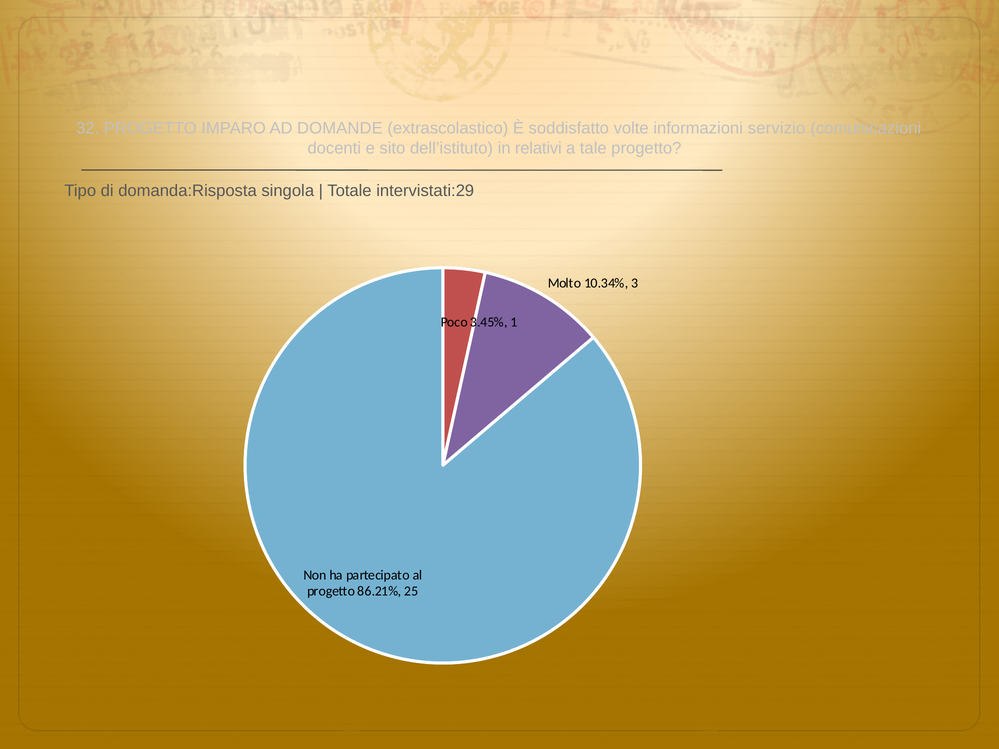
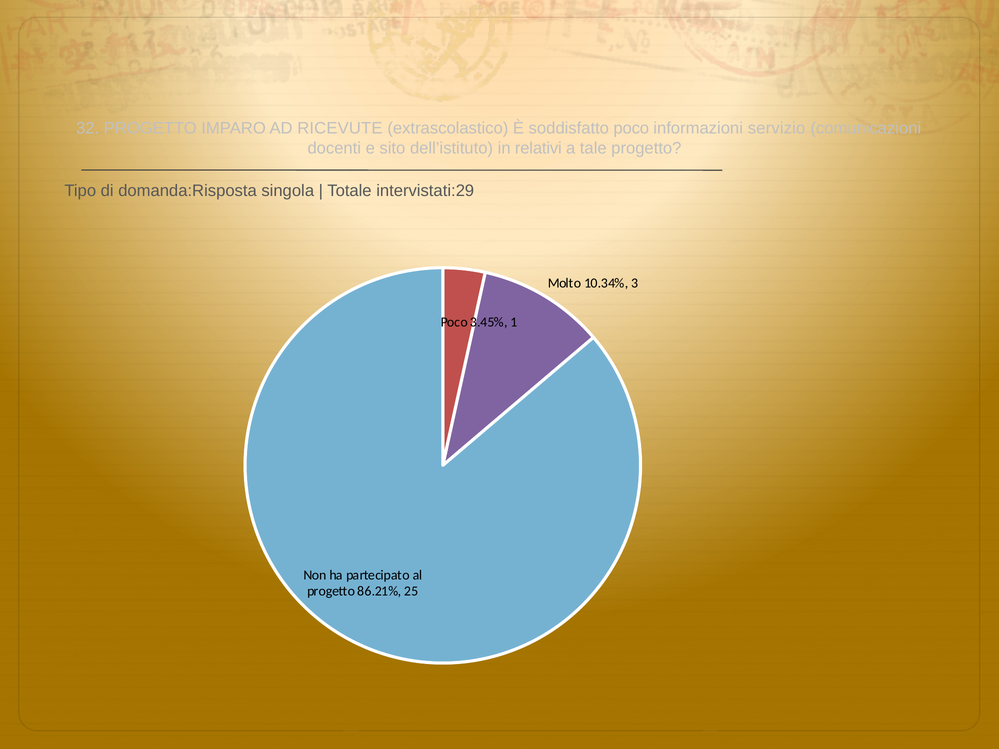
DOMANDE: DOMANDE -> RICEVUTE
soddisfatto volte: volte -> poco
